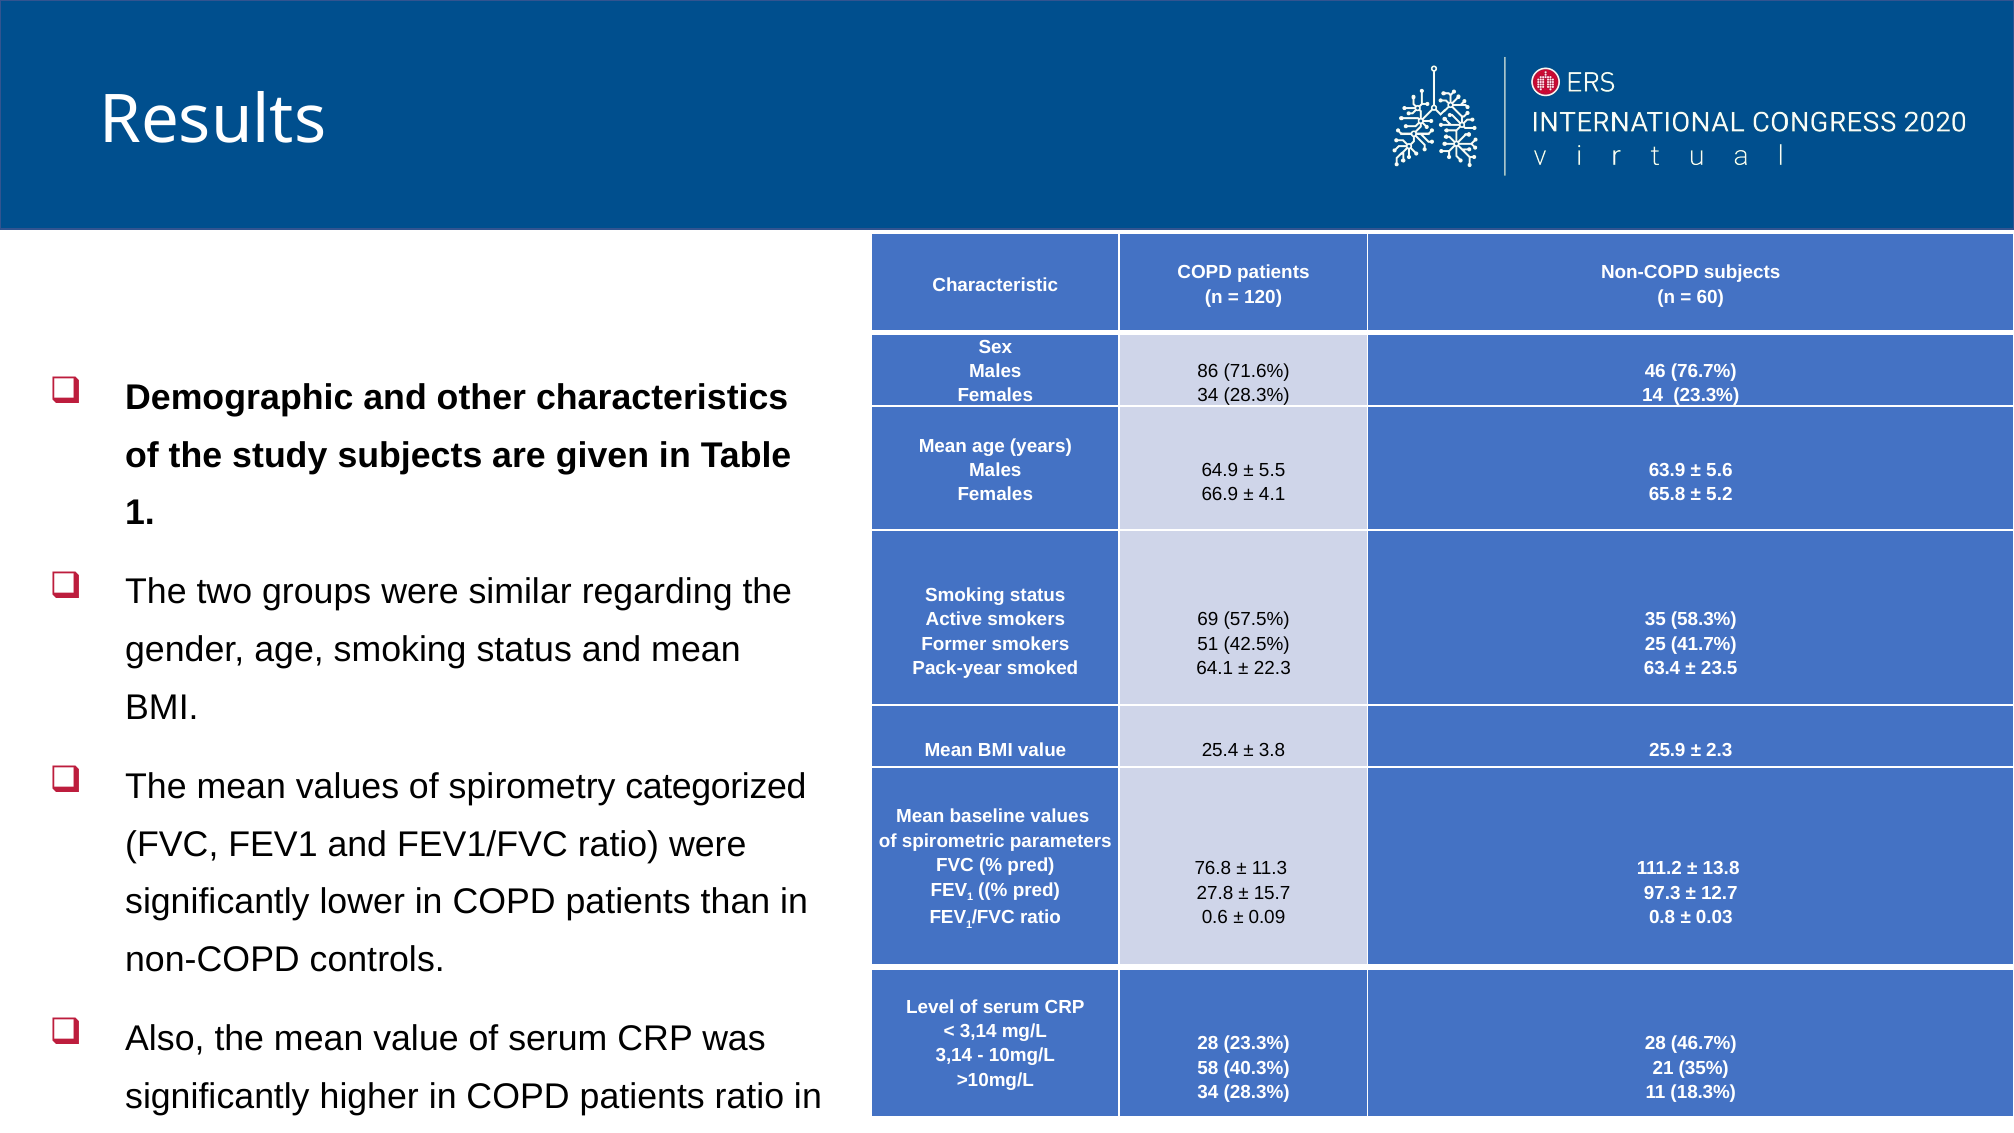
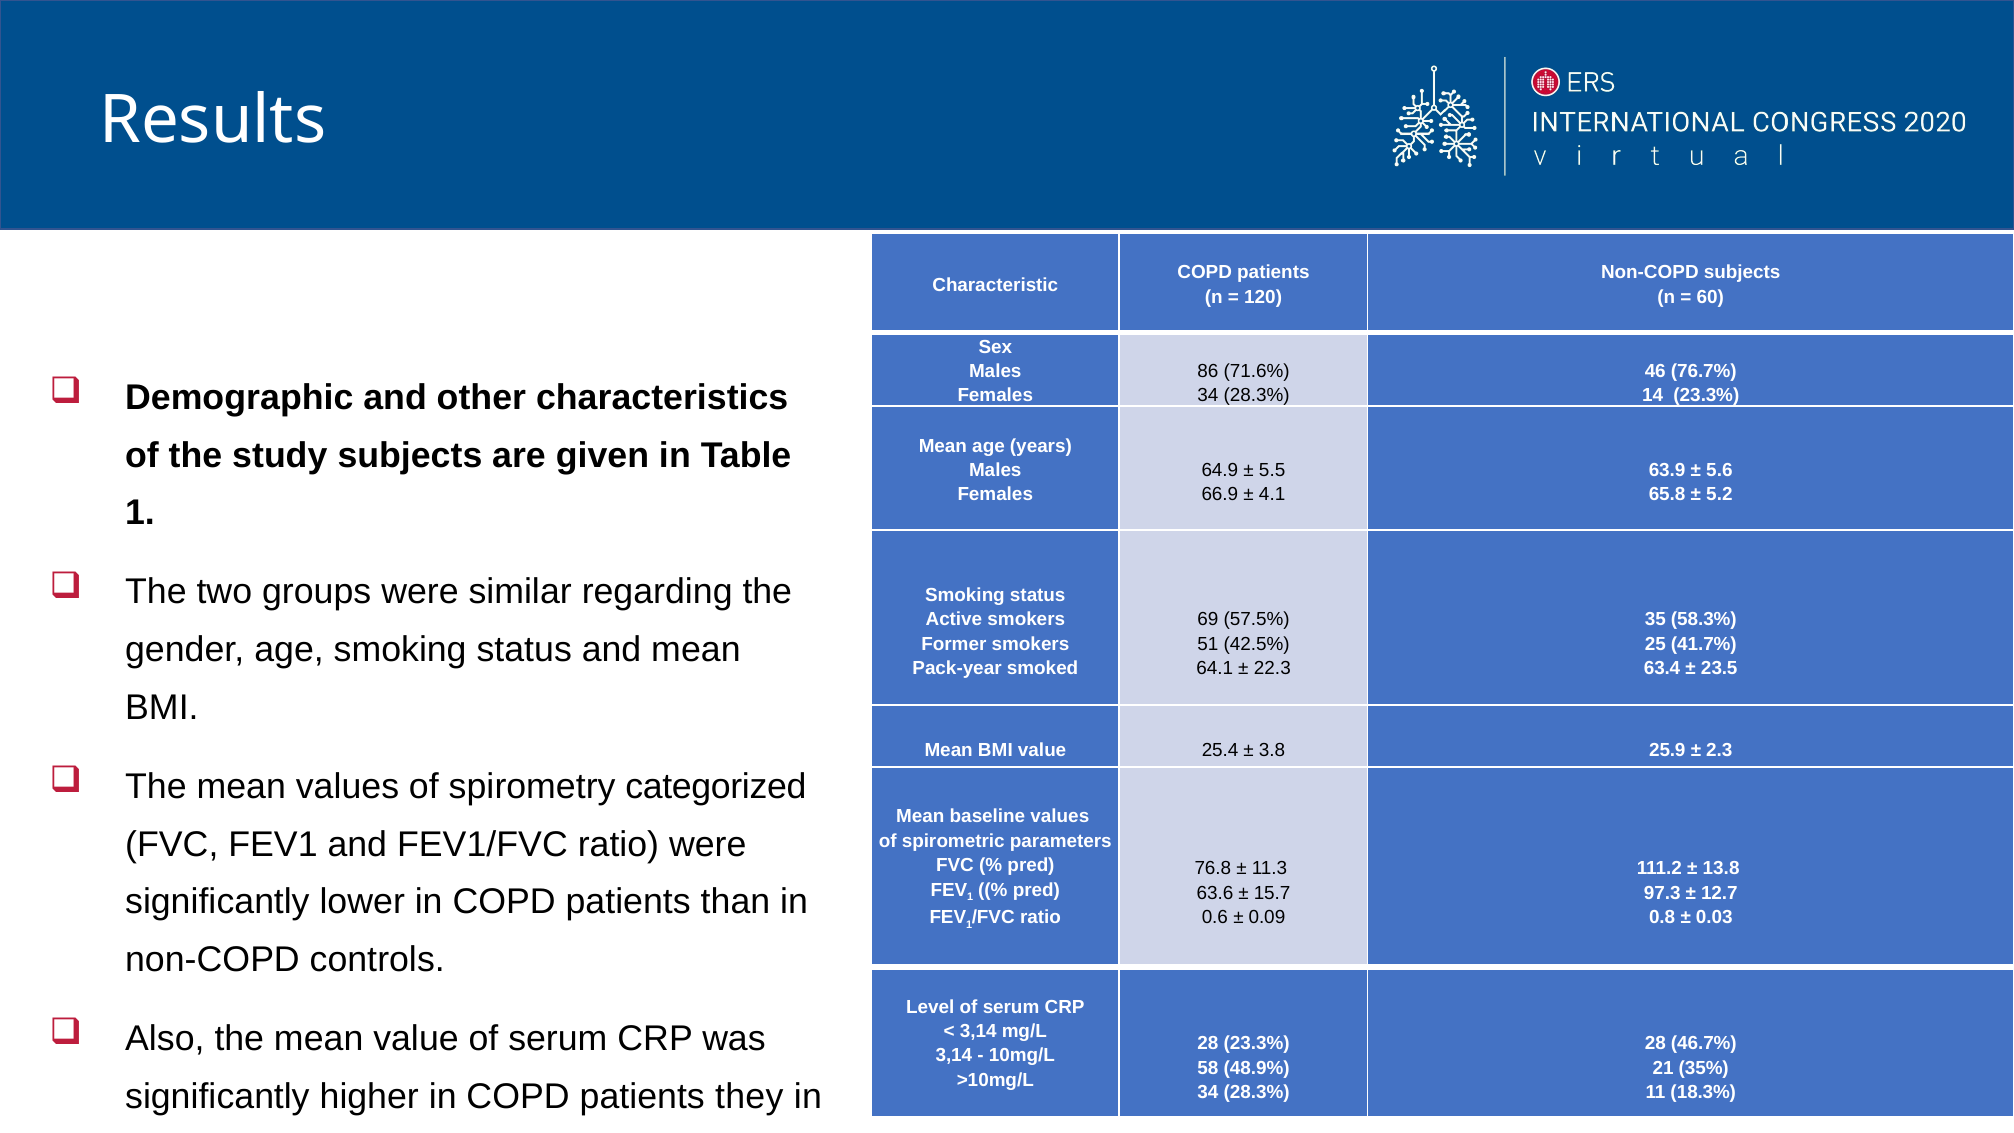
27.8: 27.8 -> 63.6
40.3%: 40.3% -> 48.9%
patients ratio: ratio -> they
